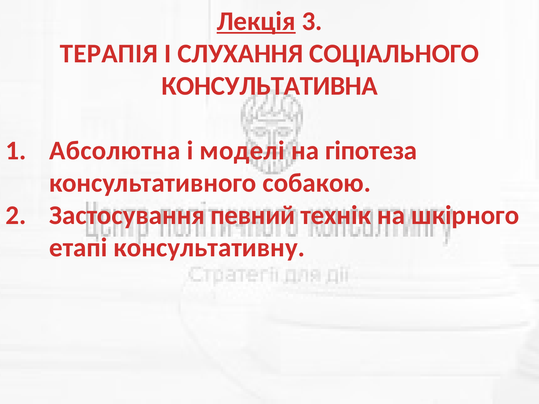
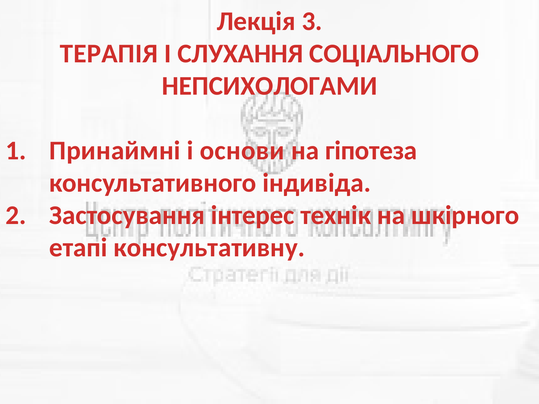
Лекція underline: present -> none
КОНСУЛЬТАТИВНА: КОНСУЛЬТАТИВНА -> НЕПСИХОЛОГАМИ
Абсолютна: Абсолютна -> Принаймні
моделі: моделі -> основи
собакою: собакою -> індивіда
певний: певний -> інтерес
